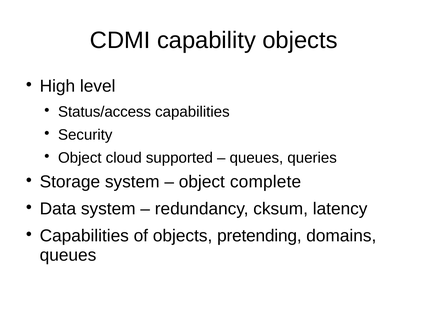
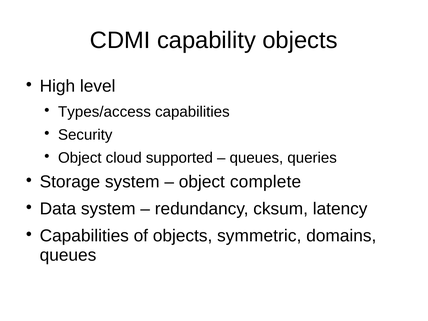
Status/access: Status/access -> Types/access
pretending: pretending -> symmetric
